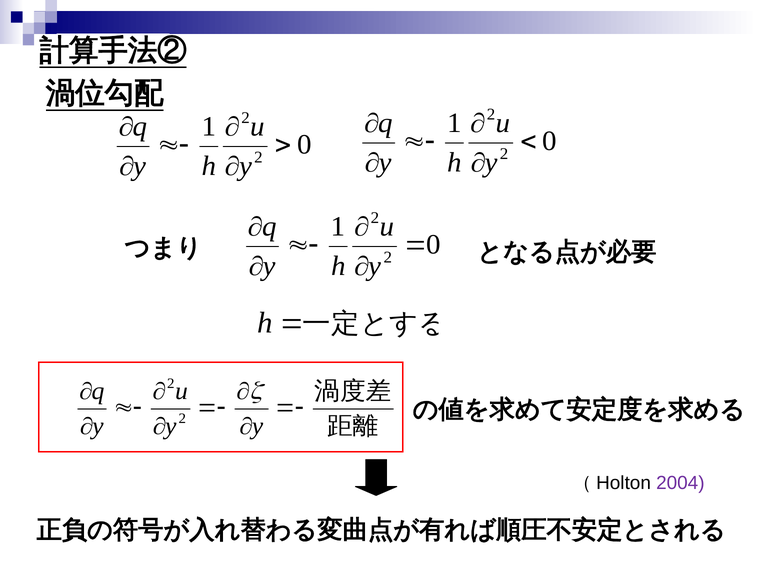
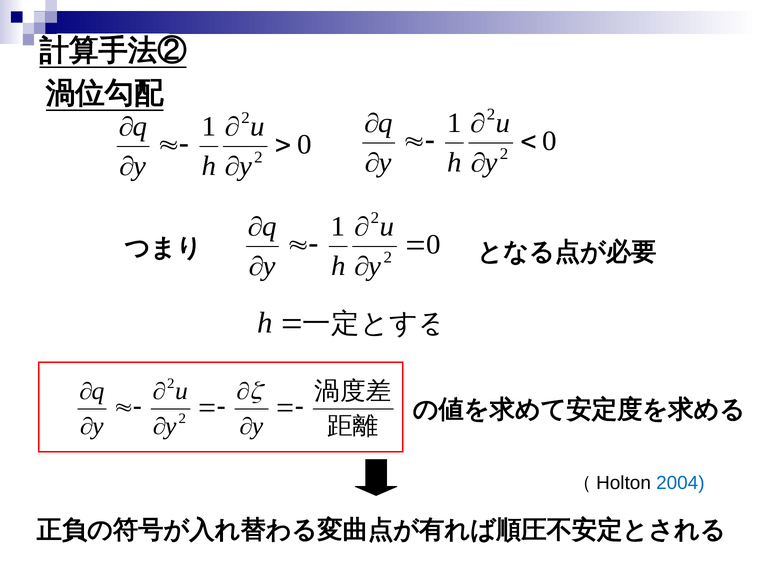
2004 colour: purple -> blue
